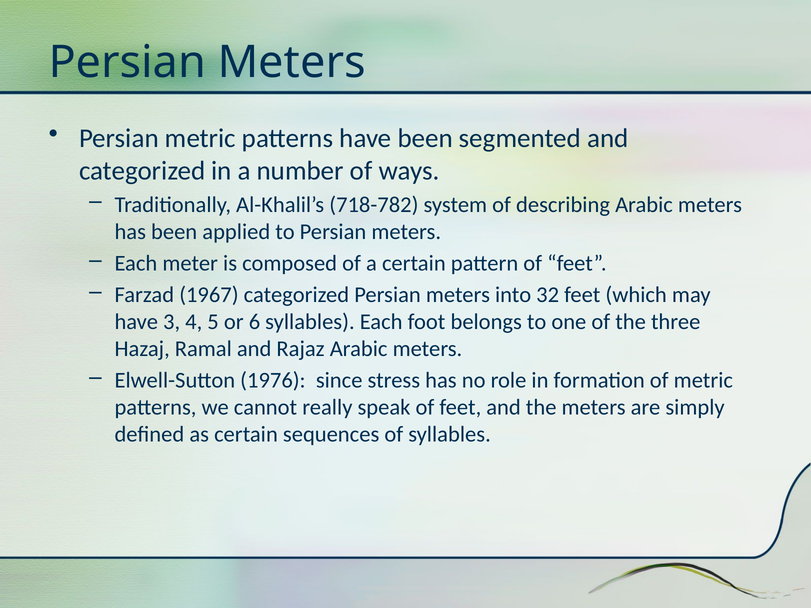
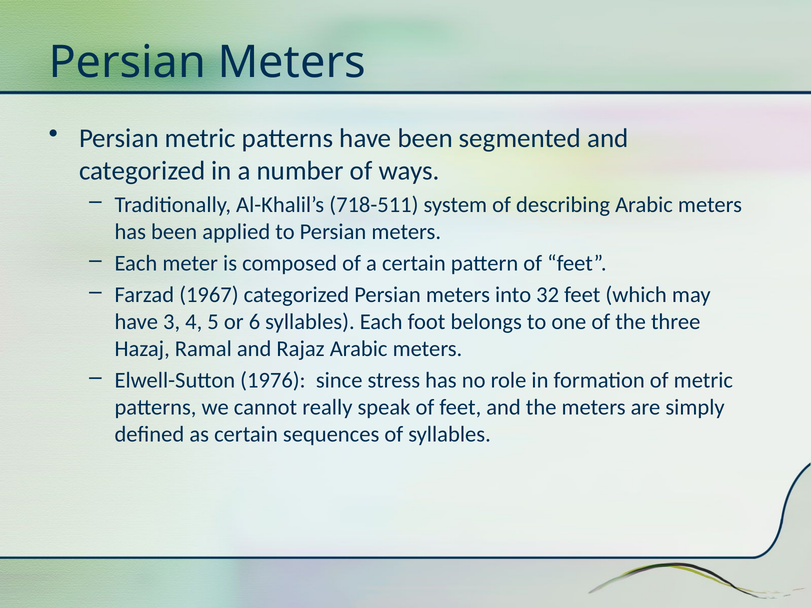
718-782: 718-782 -> 718-511
